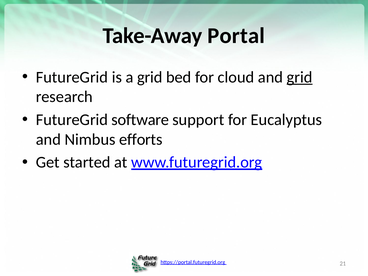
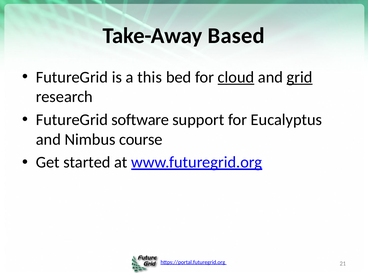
Portal: Portal -> Based
a grid: grid -> this
cloud underline: none -> present
efforts: efforts -> course
